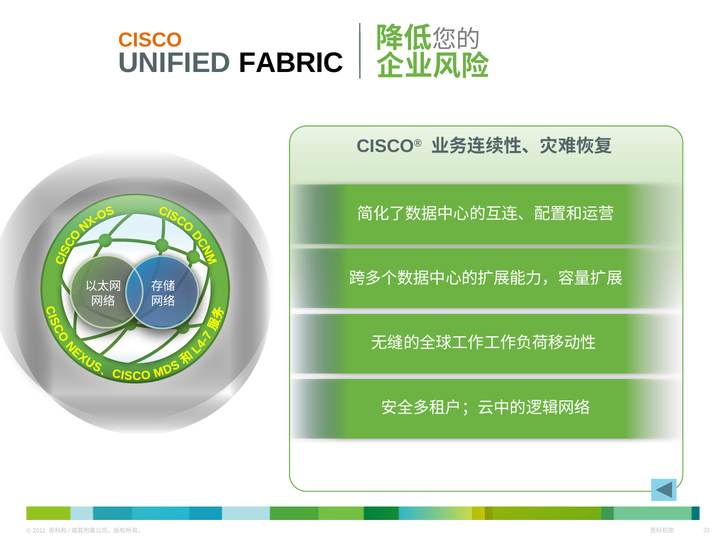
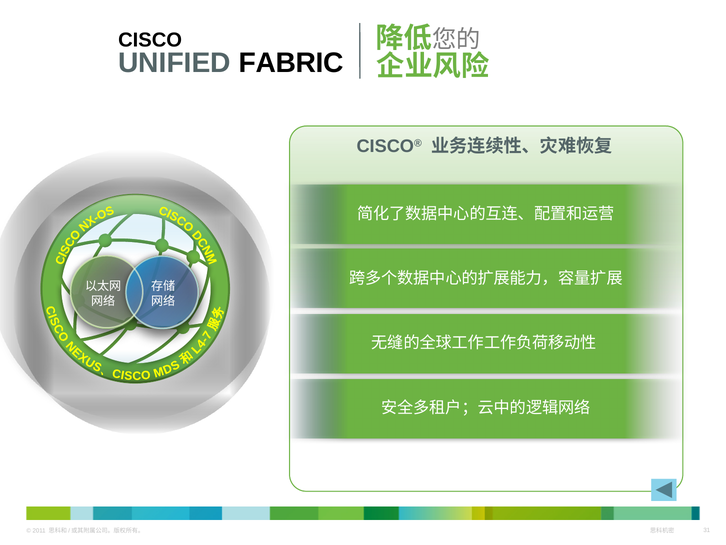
CISCO colour: orange -> black
